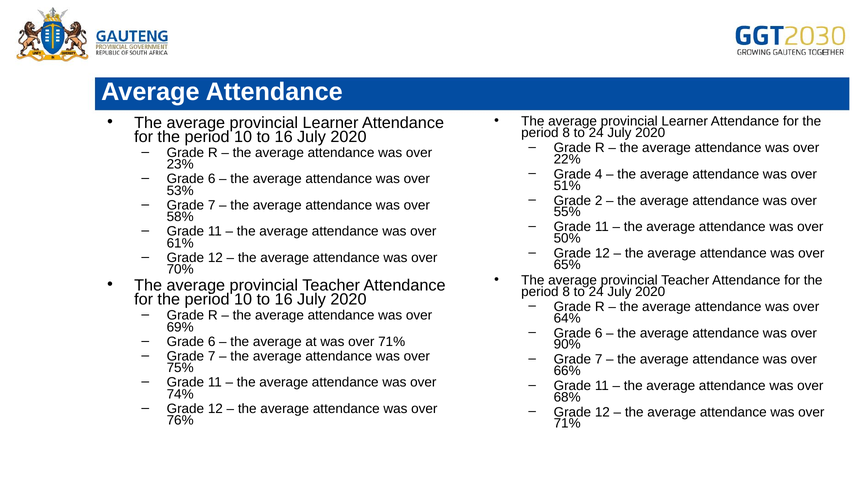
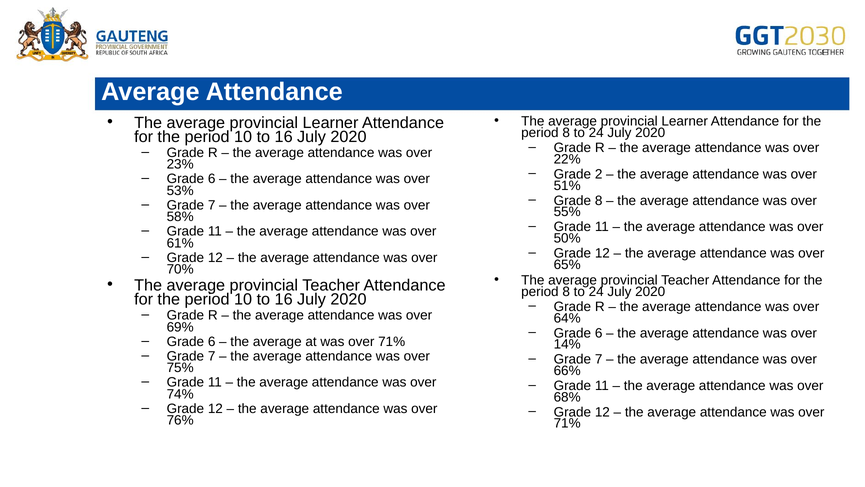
4: 4 -> 2
Grade 2: 2 -> 8
90%: 90% -> 14%
